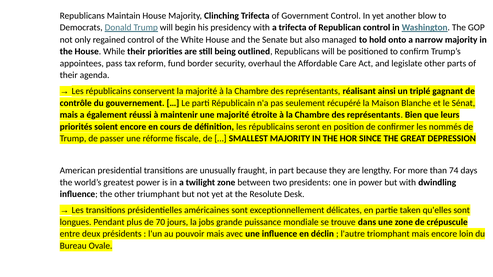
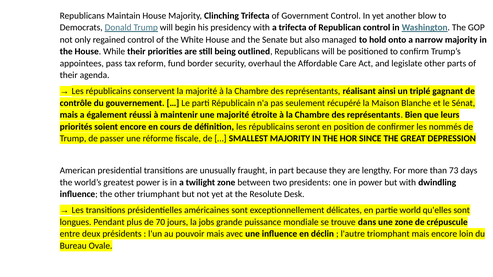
74: 74 -> 73
taken: taken -> world
